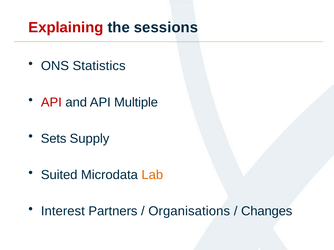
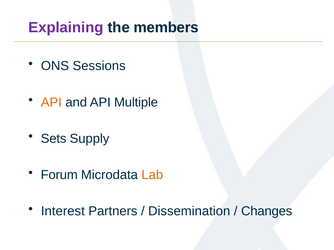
Explaining colour: red -> purple
sessions: sessions -> members
Statistics: Statistics -> Sessions
API at (51, 102) colour: red -> orange
Suited: Suited -> Forum
Organisations: Organisations -> Dissemination
